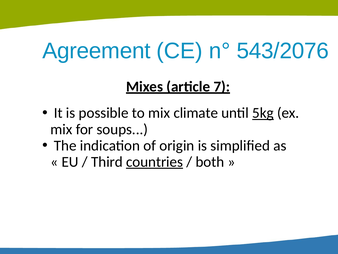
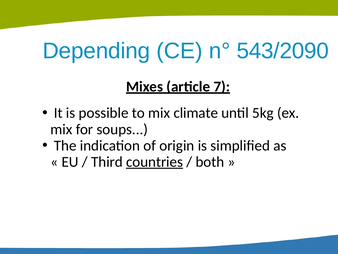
Agreement: Agreement -> Depending
543/2076: 543/2076 -> 543/2090
5kg underline: present -> none
